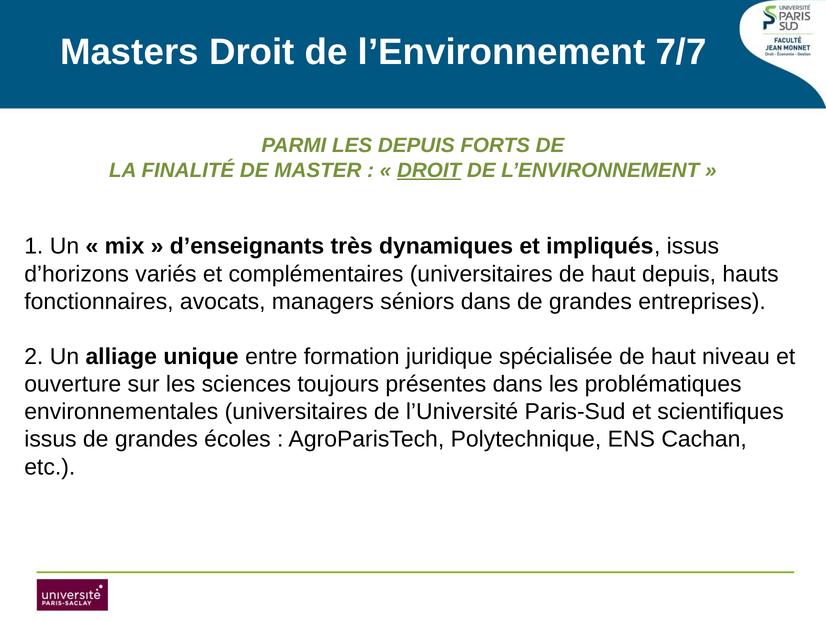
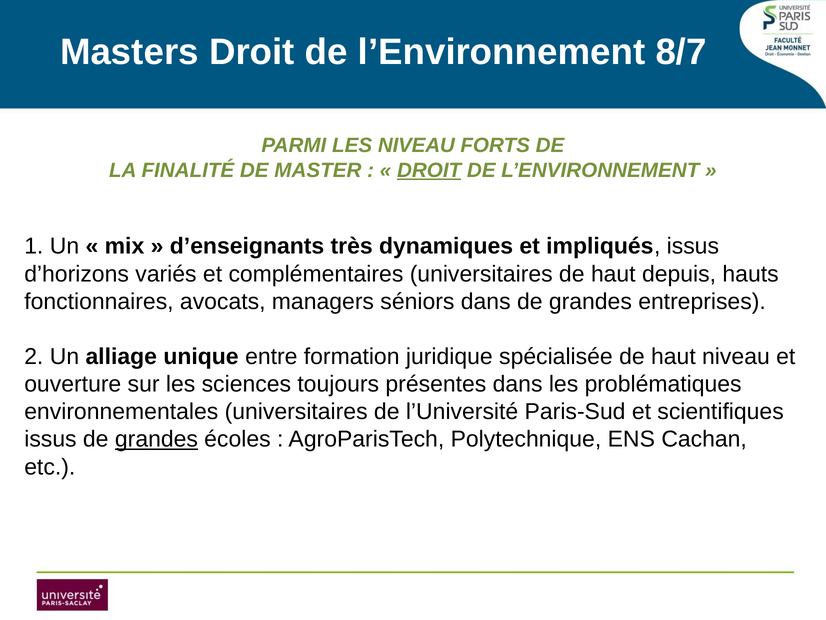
7/7: 7/7 -> 8/7
LES DEPUIS: DEPUIS -> NIVEAU
grandes at (156, 439) underline: none -> present
